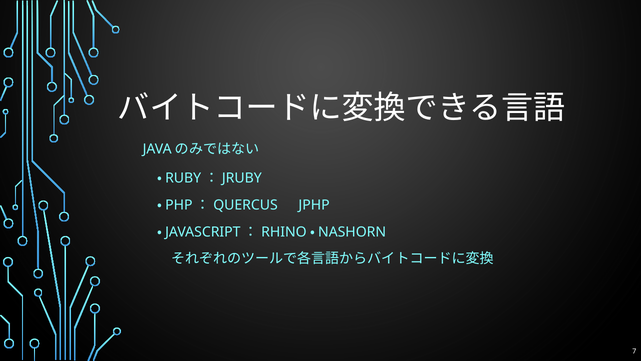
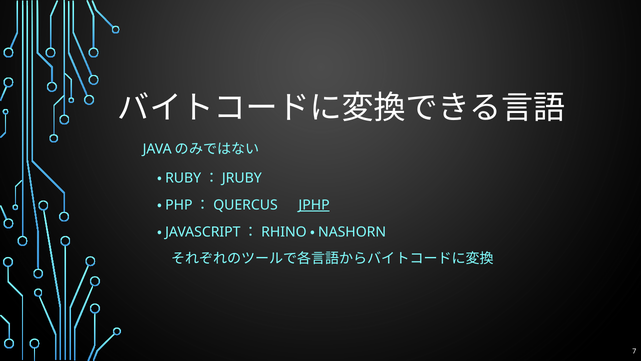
JPHP underline: none -> present
